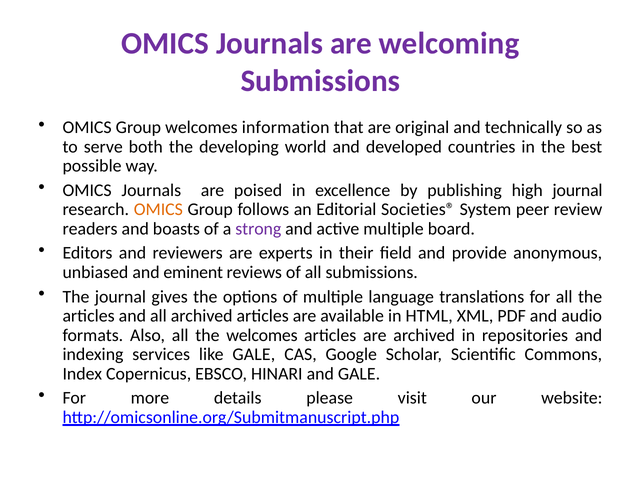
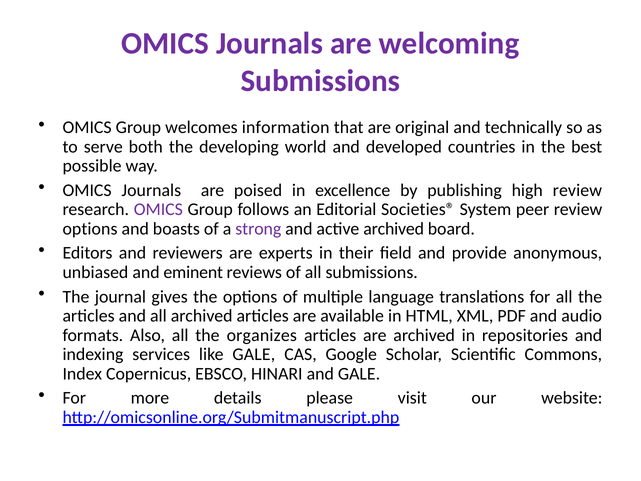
high journal: journal -> review
OMICS at (158, 209) colour: orange -> purple
readers at (90, 229): readers -> options
active multiple: multiple -> archived
the welcomes: welcomes -> organizes
